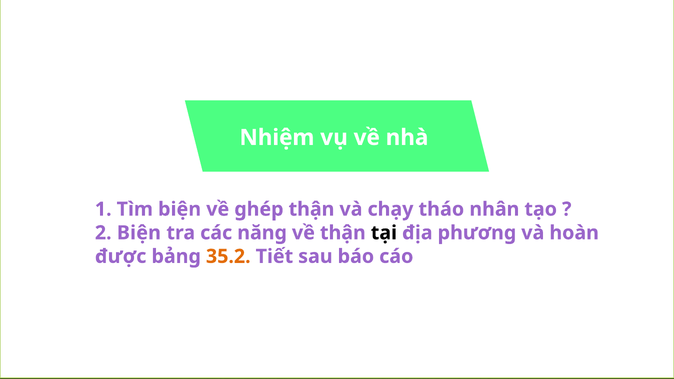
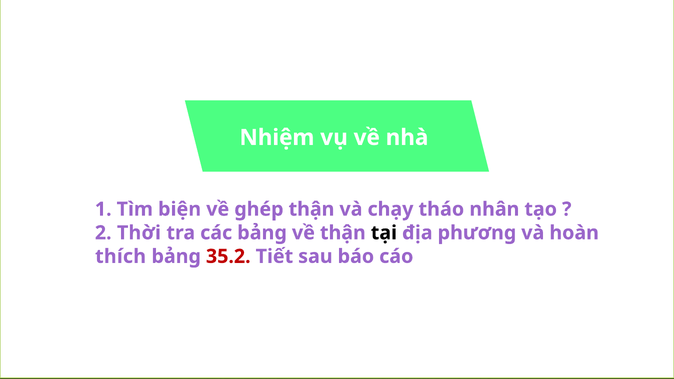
2 Biện: Biện -> Thời
các năng: năng -> bảng
được: được -> thích
35.2 colour: orange -> red
